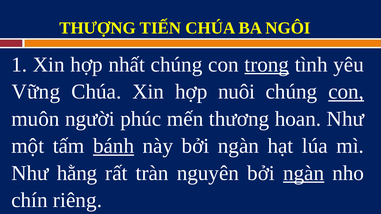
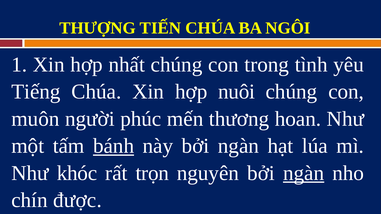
trong underline: present -> none
Vững: Vững -> Tiếng
con at (346, 92) underline: present -> none
hằng: hằng -> khóc
tràn: tràn -> trọn
riêng: riêng -> được
